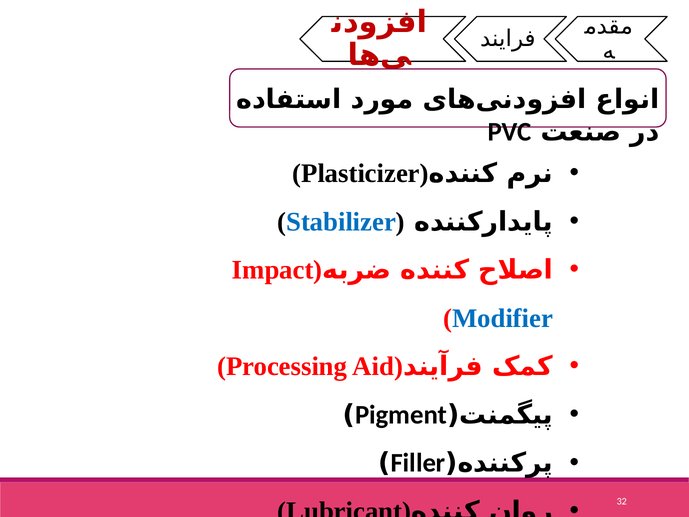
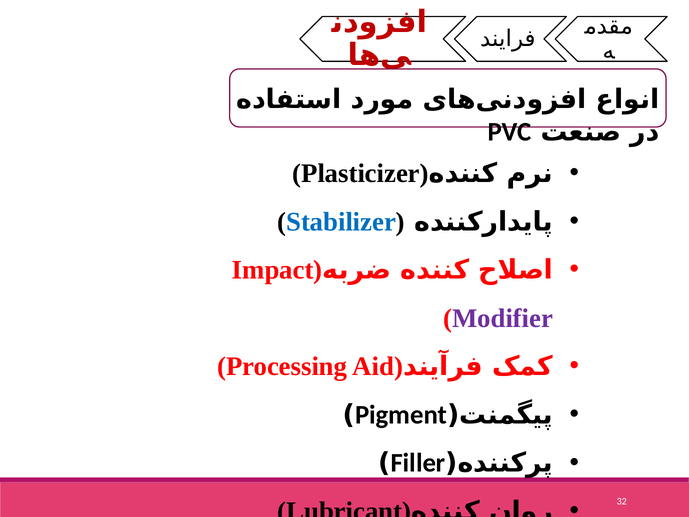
Modifier colour: blue -> purple
